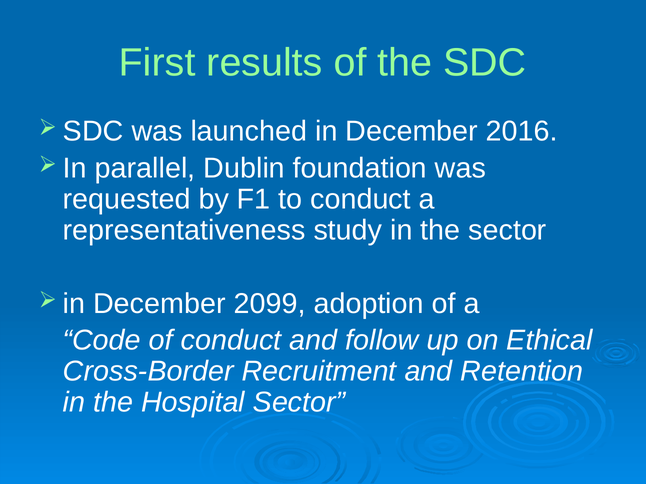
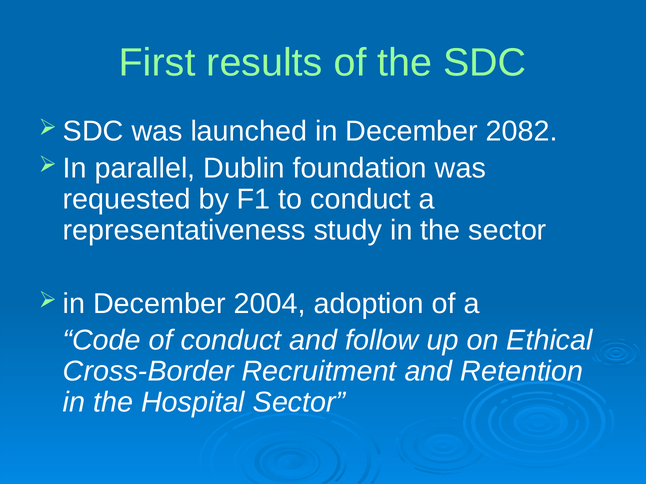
2016: 2016 -> 2082
2099: 2099 -> 2004
